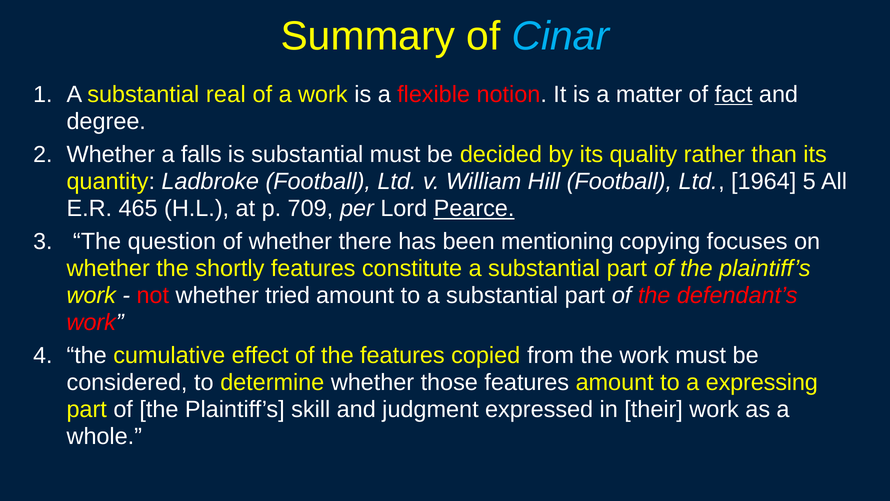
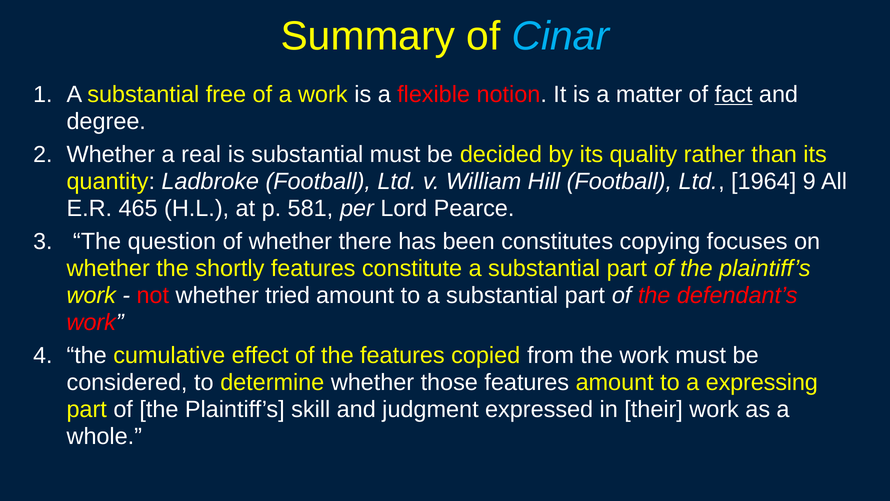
real: real -> free
falls: falls -> real
5: 5 -> 9
709: 709 -> 581
Pearce underline: present -> none
mentioning: mentioning -> constitutes
